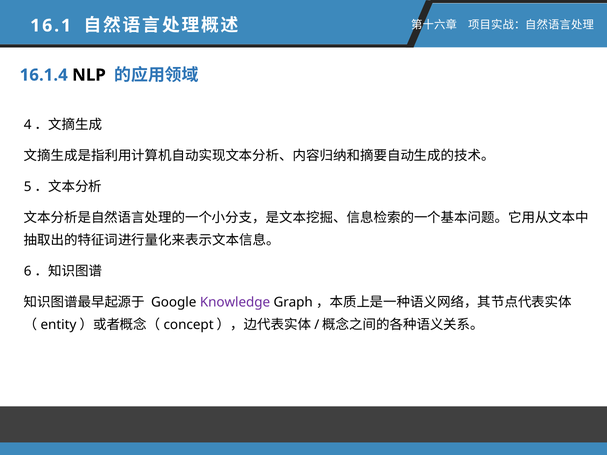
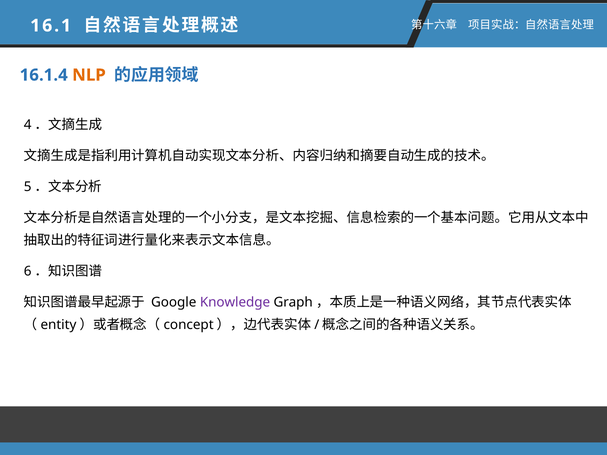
NLP colour: black -> orange
